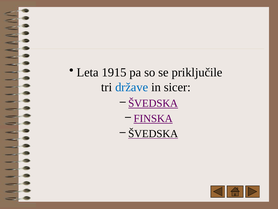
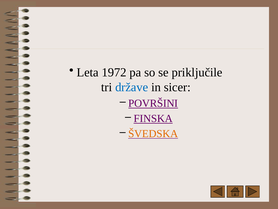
1915: 1915 -> 1972
ŠVEDSKA at (153, 103): ŠVEDSKA -> POVRŠINI
ŠVEDSKA at (153, 133) colour: black -> orange
